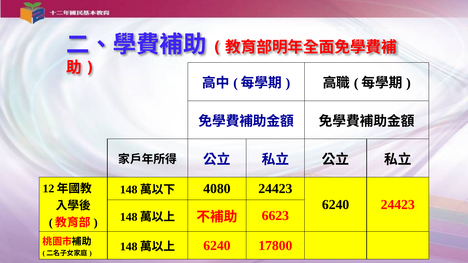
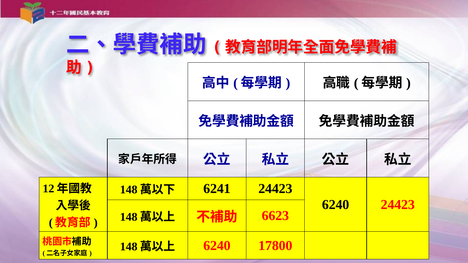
4080: 4080 -> 6241
